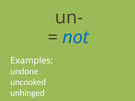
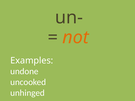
not colour: blue -> orange
